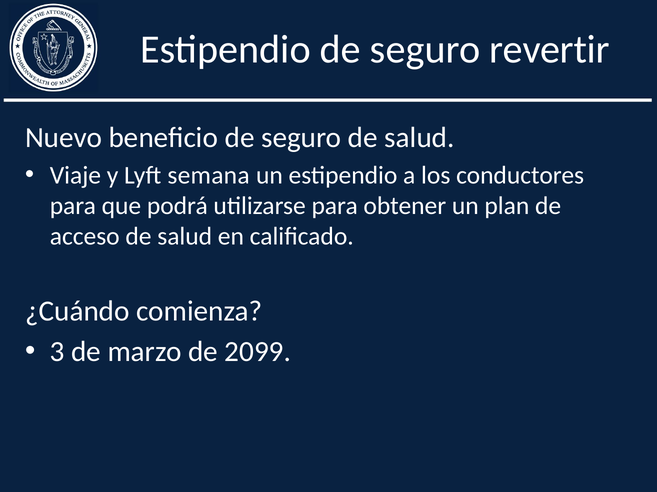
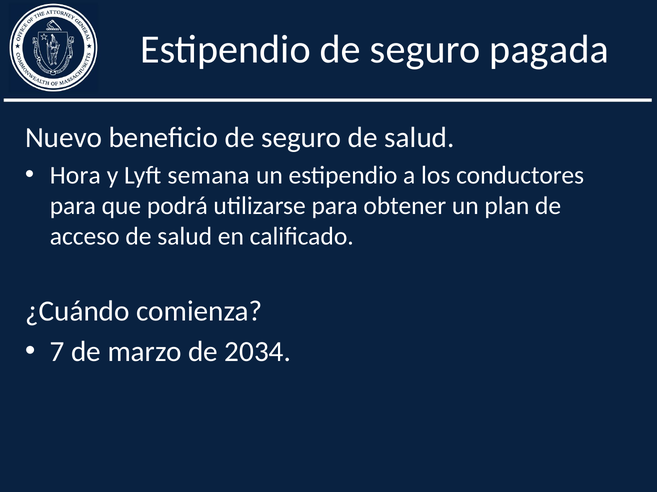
revertir: revertir -> pagada
Viaje: Viaje -> Hora
3: 3 -> 7
2099: 2099 -> 2034
